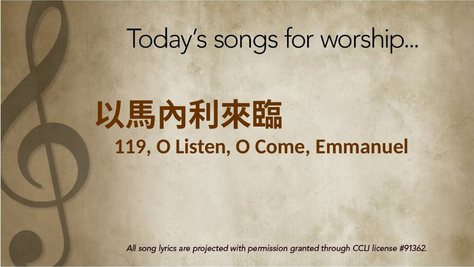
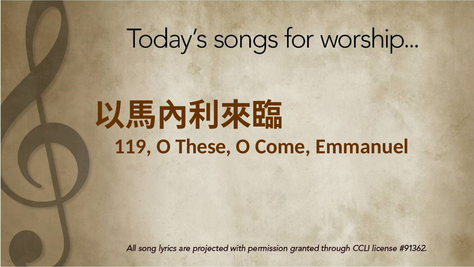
Listen: Listen -> These
